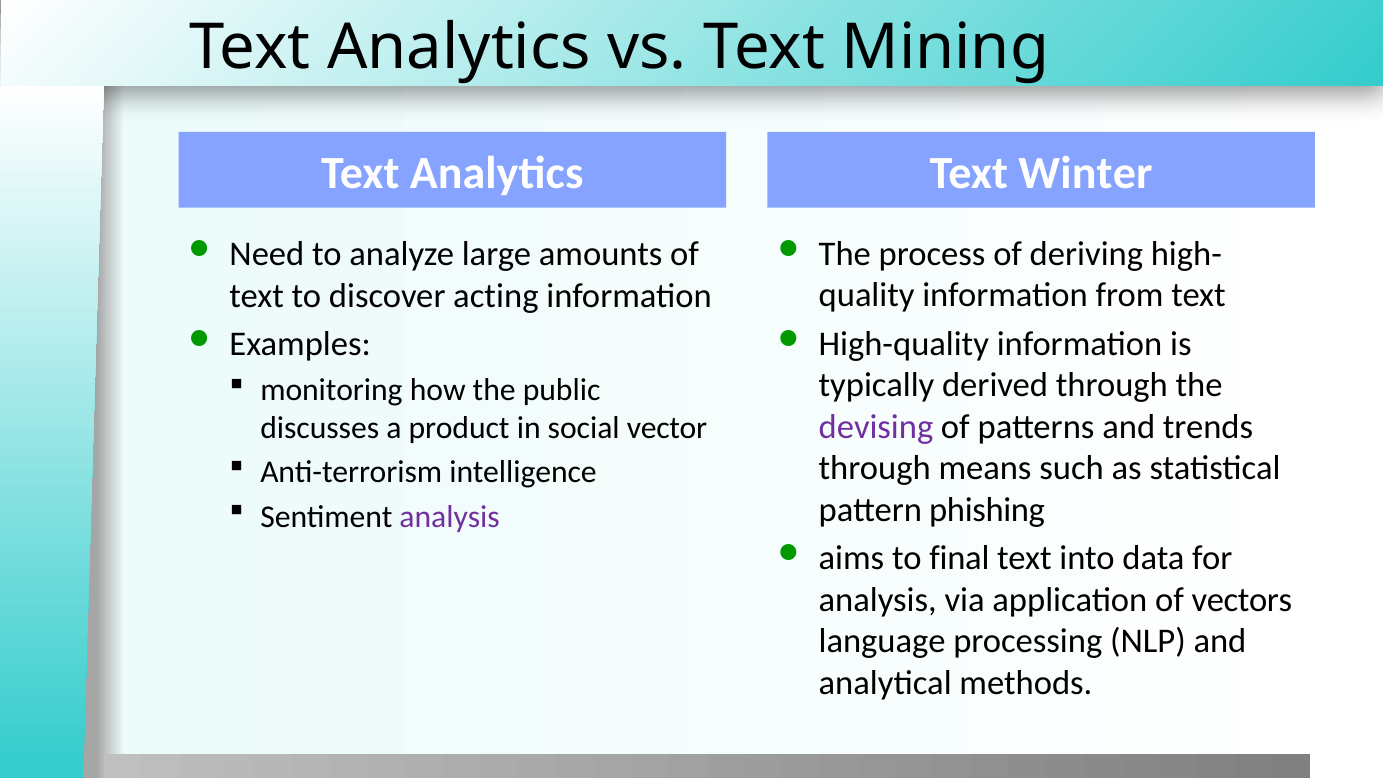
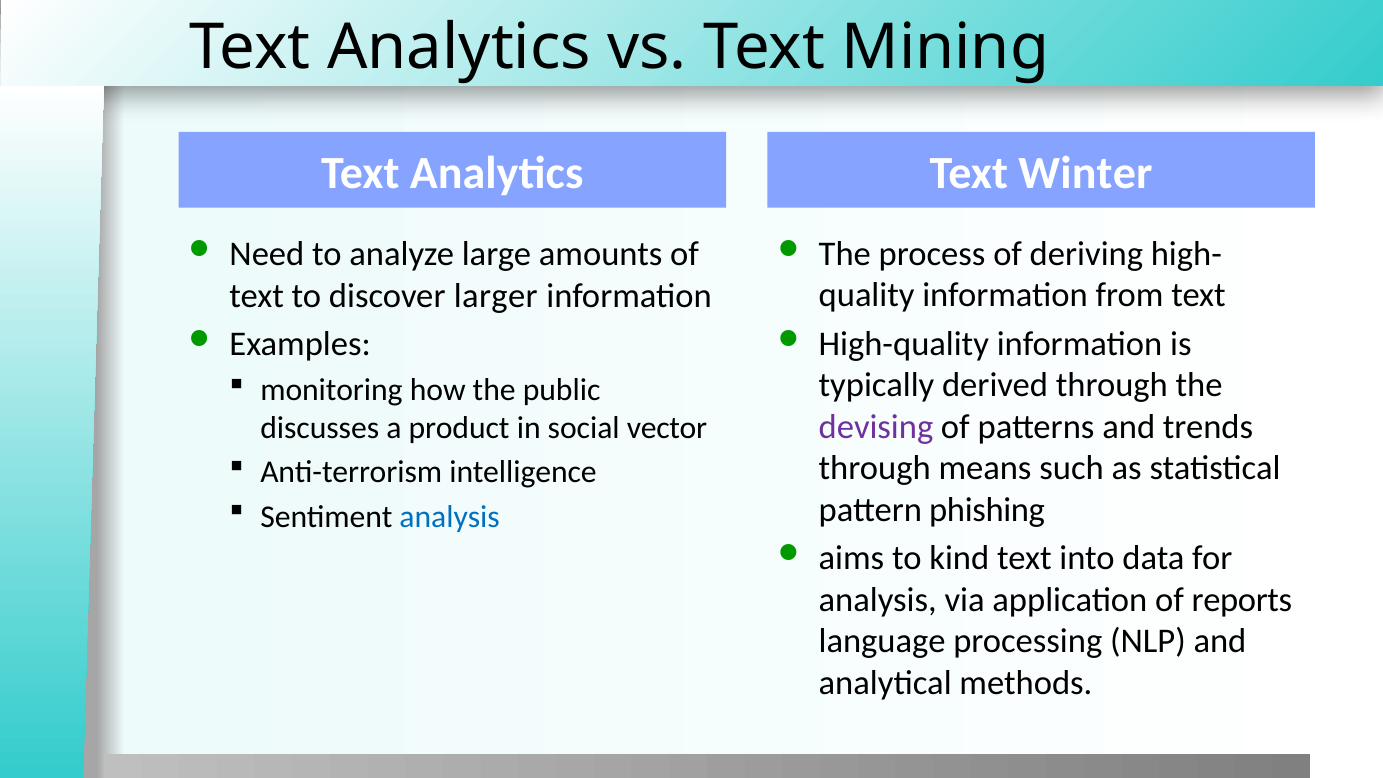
acting: acting -> larger
analysis at (450, 517) colour: purple -> blue
final: final -> kind
vectors: vectors -> reports
